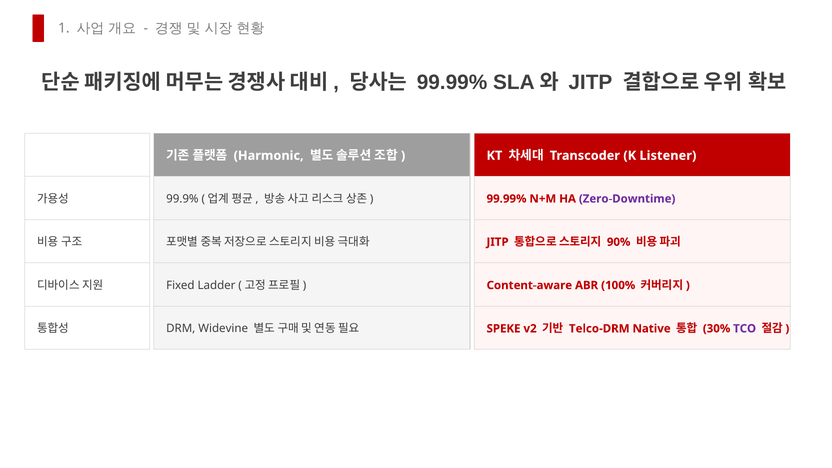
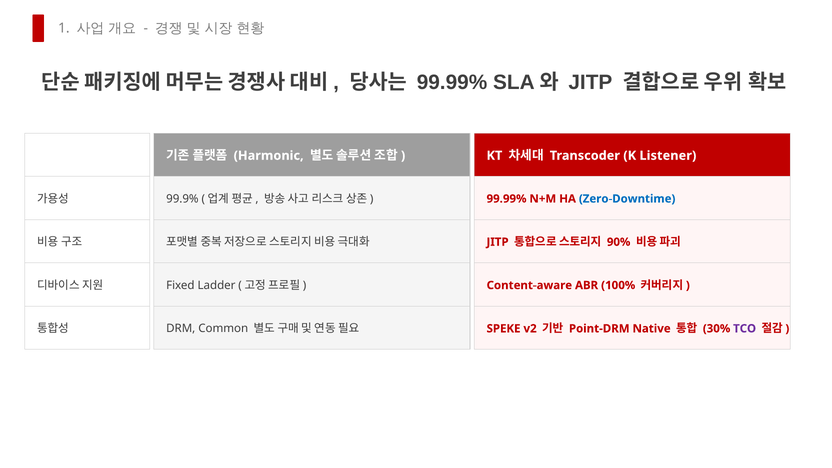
Zero-Downtime colour: purple -> blue
Widevine: Widevine -> Common
Telco-DRM: Telco-DRM -> Point-DRM
